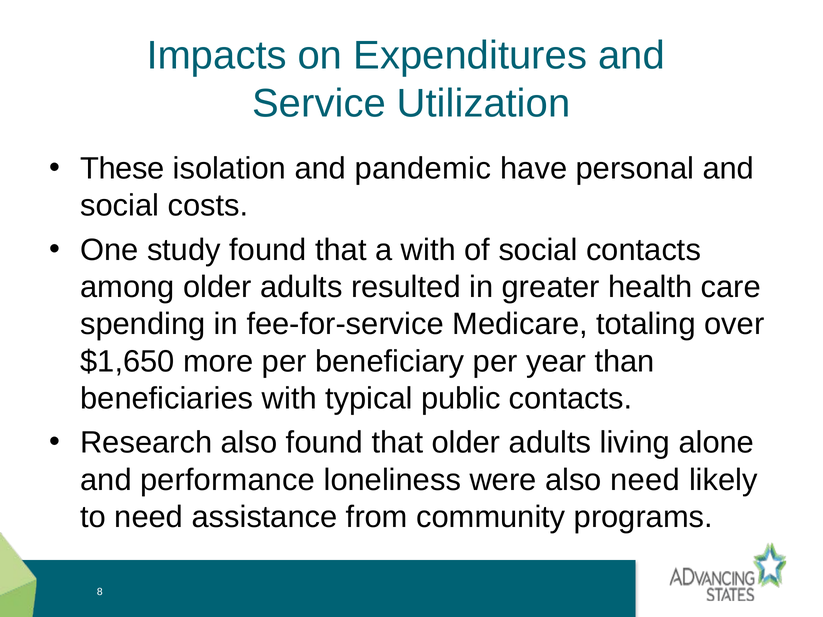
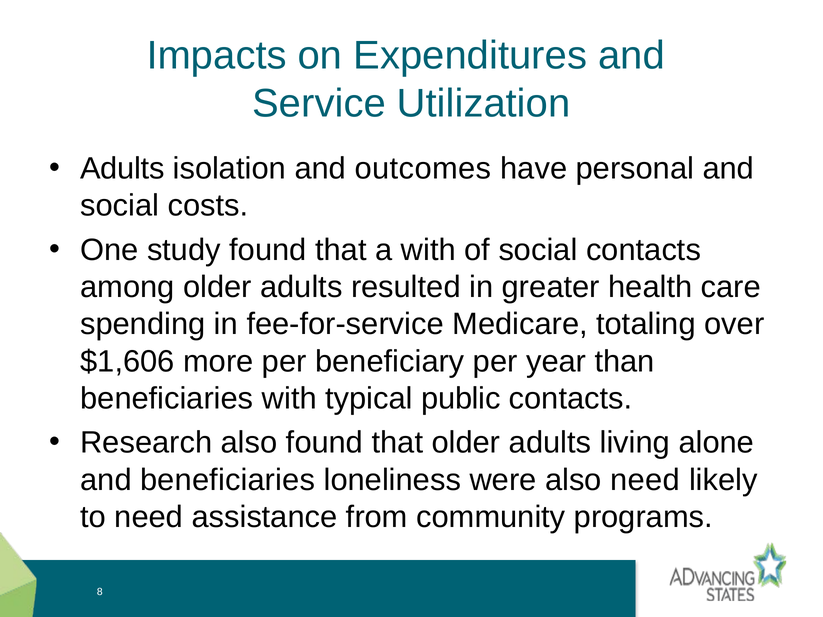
These at (122, 169): These -> Adults
pandemic: pandemic -> outcomes
$1,650: $1,650 -> $1,606
and performance: performance -> beneficiaries
